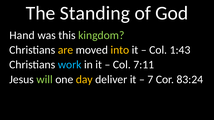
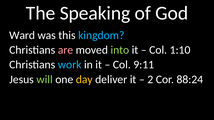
Standing: Standing -> Speaking
Hand: Hand -> Ward
kingdom colour: light green -> light blue
are colour: yellow -> pink
into colour: yellow -> light green
1:43: 1:43 -> 1:10
7:11: 7:11 -> 9:11
7: 7 -> 2
83:24: 83:24 -> 88:24
